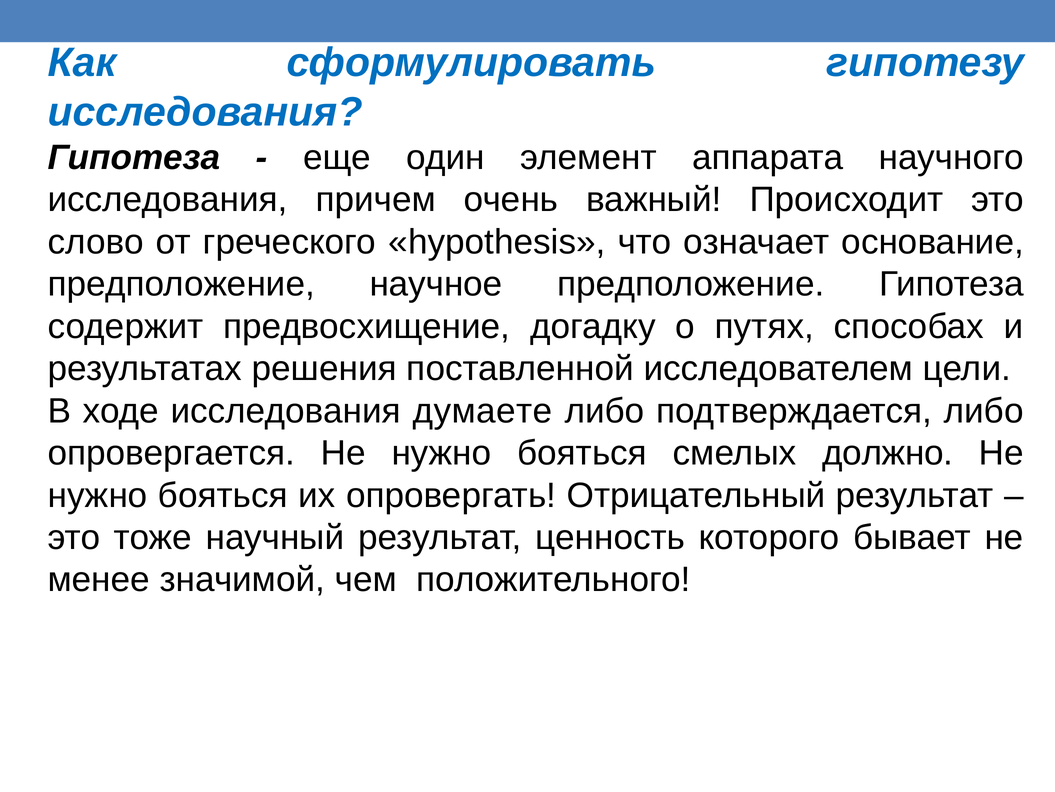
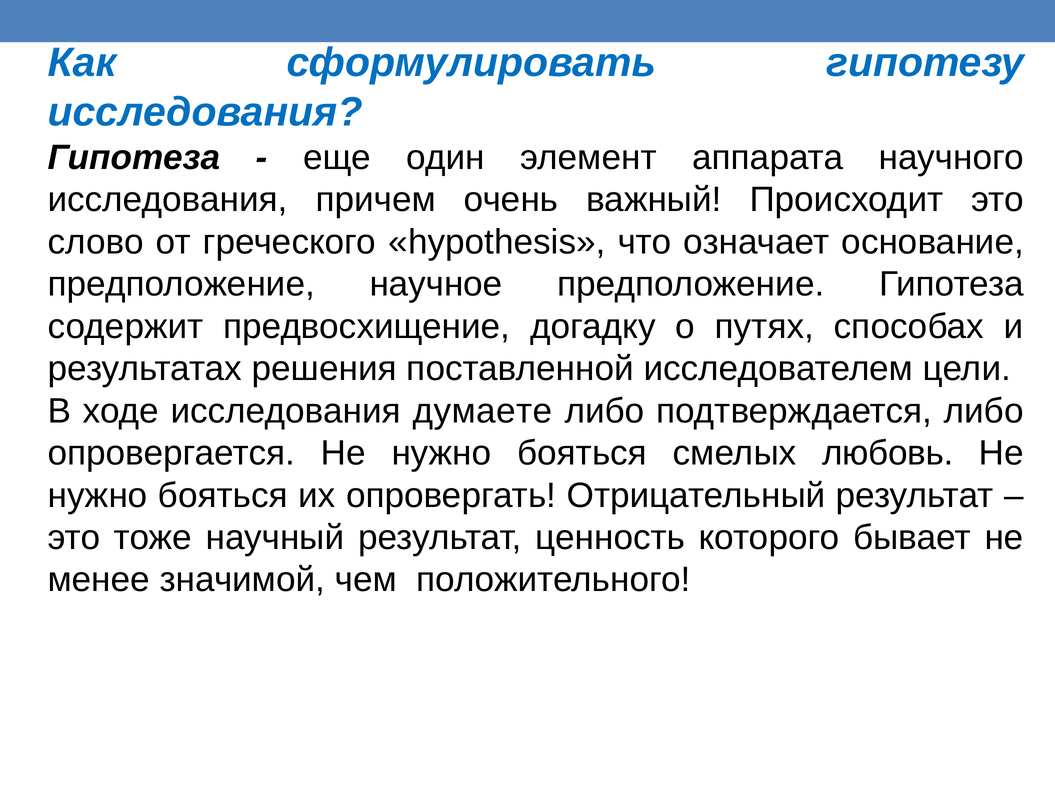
должно: должно -> любовь
